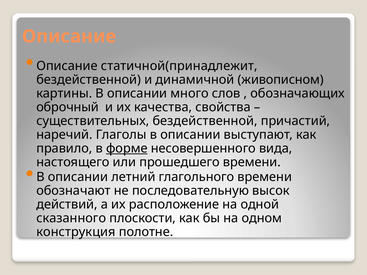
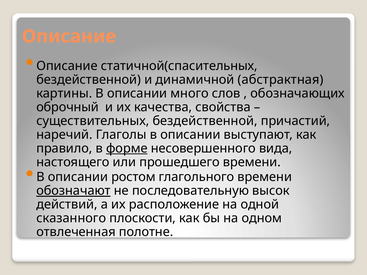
статичной(принадлежит: статичной(принадлежит -> статичной(спасительных
живописном: живописном -> абстрактная
летний: летний -> ростом
обозначают underline: none -> present
конструкция: конструкция -> отвлеченная
